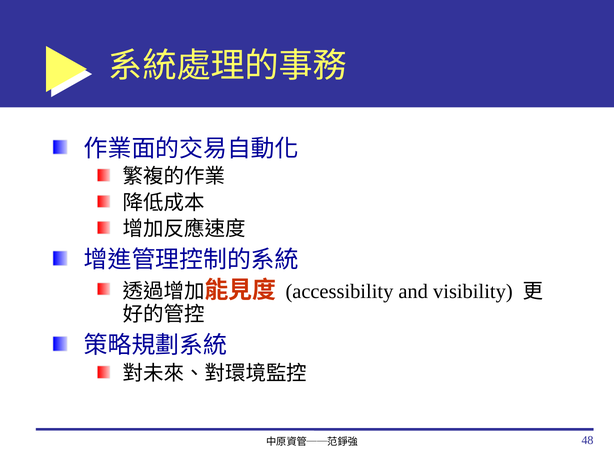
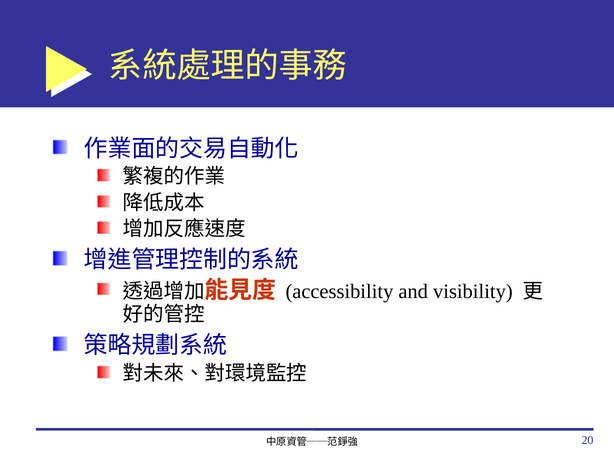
48: 48 -> 20
